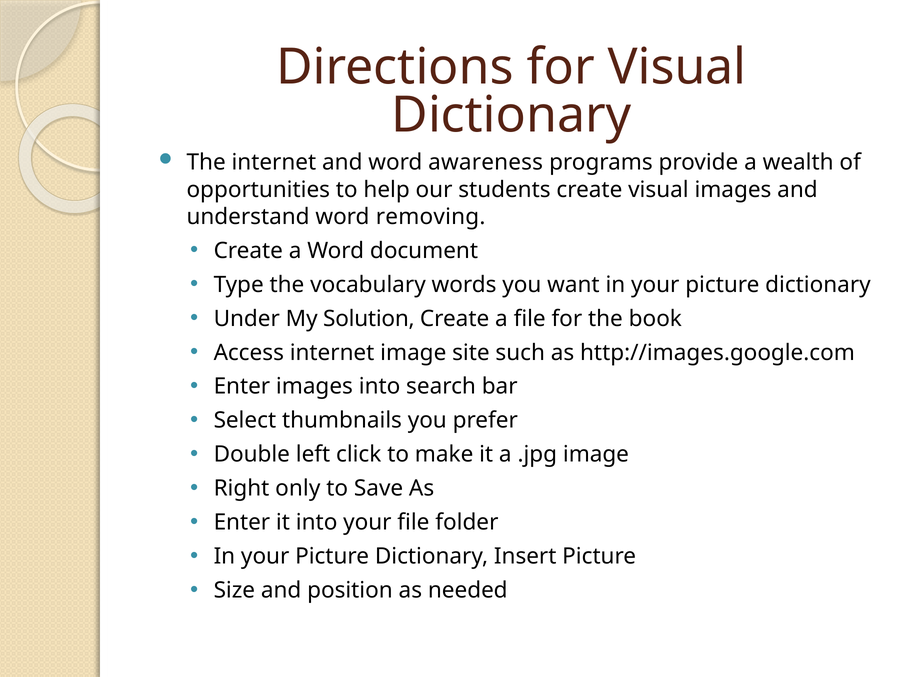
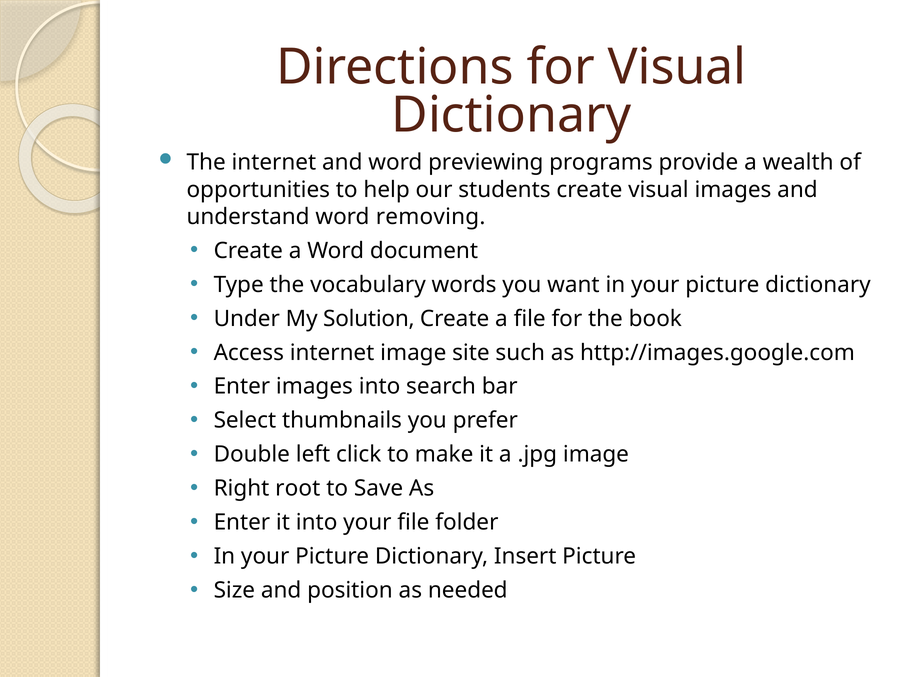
awareness: awareness -> previewing
only: only -> root
